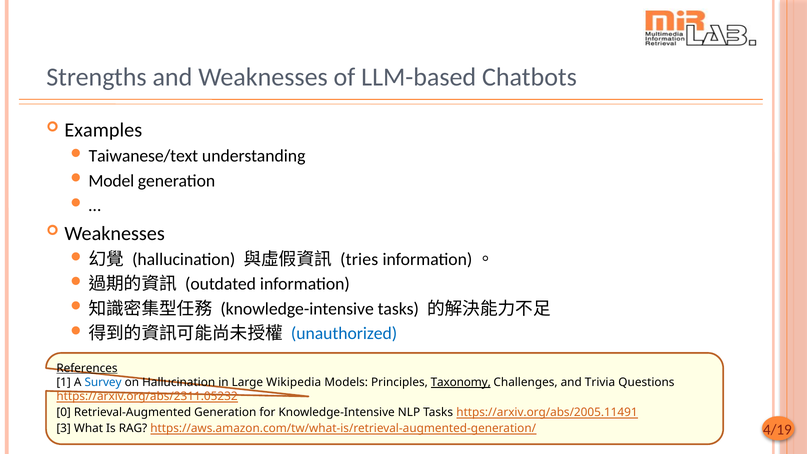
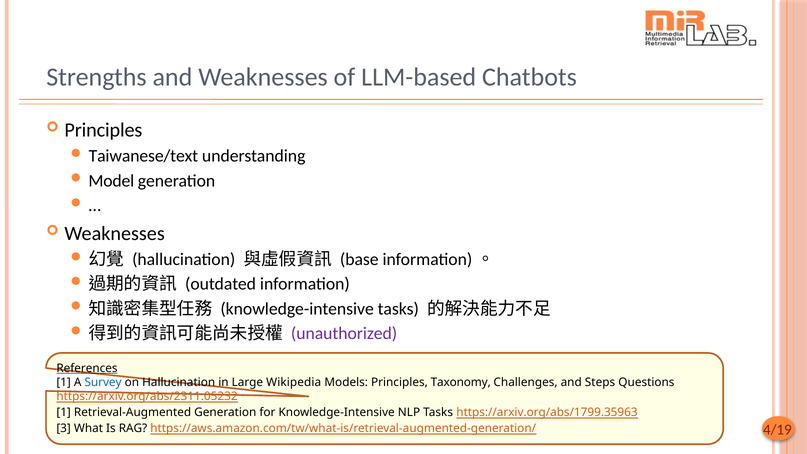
Examples at (103, 130): Examples -> Principles
tries: tries -> base
unauthorized colour: blue -> purple
Taxonomy underline: present -> none
Trivia: Trivia -> Steps
0 at (64, 412): 0 -> 1
https://arxiv.org/abs/2005.11491: https://arxiv.org/abs/2005.11491 -> https://arxiv.org/abs/1799.35963
